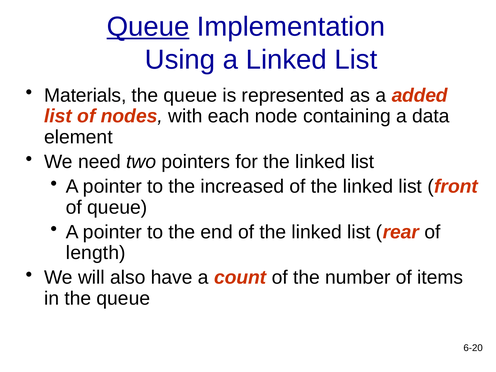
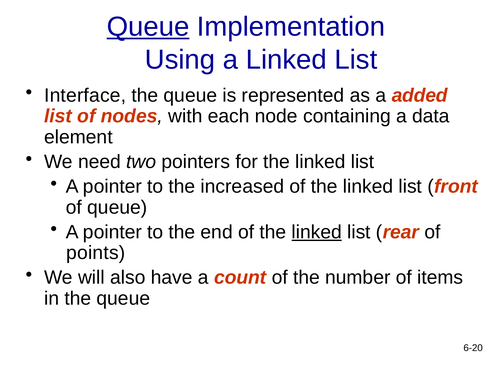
Materials: Materials -> Interface
linked at (317, 232) underline: none -> present
length: length -> points
